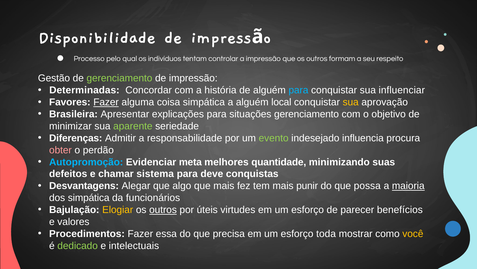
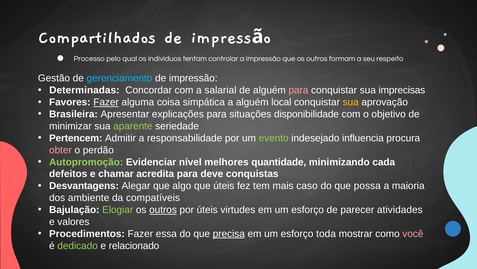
Disponibilidade: Disponibilidade -> Compartilhados
gerenciamento at (119, 78) colour: light green -> light blue
história: história -> salarial
para at (298, 90) colour: light blue -> pink
influenciar: influenciar -> imprecisas
situações gerenciamento: gerenciamento -> disponibilidade
Diferenças: Diferenças -> Pertencem
Autopromoção colour: light blue -> light green
meta: meta -> nível
suas: suas -> cada
sistema: sistema -> acredita
que mais: mais -> úteis
punir: punir -> caso
maioria underline: present -> none
dos simpática: simpática -> ambiente
funcionários: funcionários -> compatíveis
Elogiar colour: yellow -> light green
benefícios: benefícios -> atividades
precisa underline: none -> present
você colour: yellow -> pink
intelectuais: intelectuais -> relacionado
